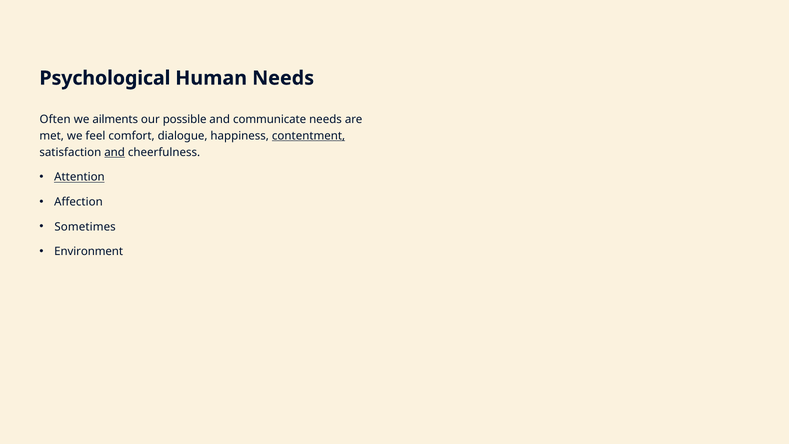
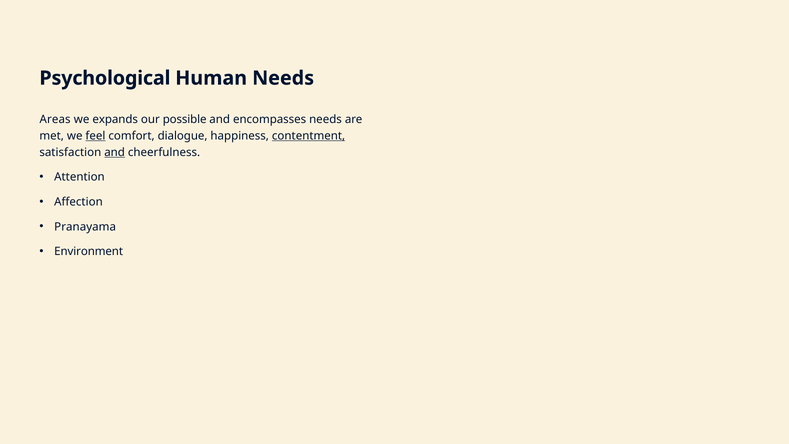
Often: Often -> Areas
ailments: ailments -> expands
communicate: communicate -> encompasses
feel underline: none -> present
Attention underline: present -> none
Sometimes: Sometimes -> Pranayama
